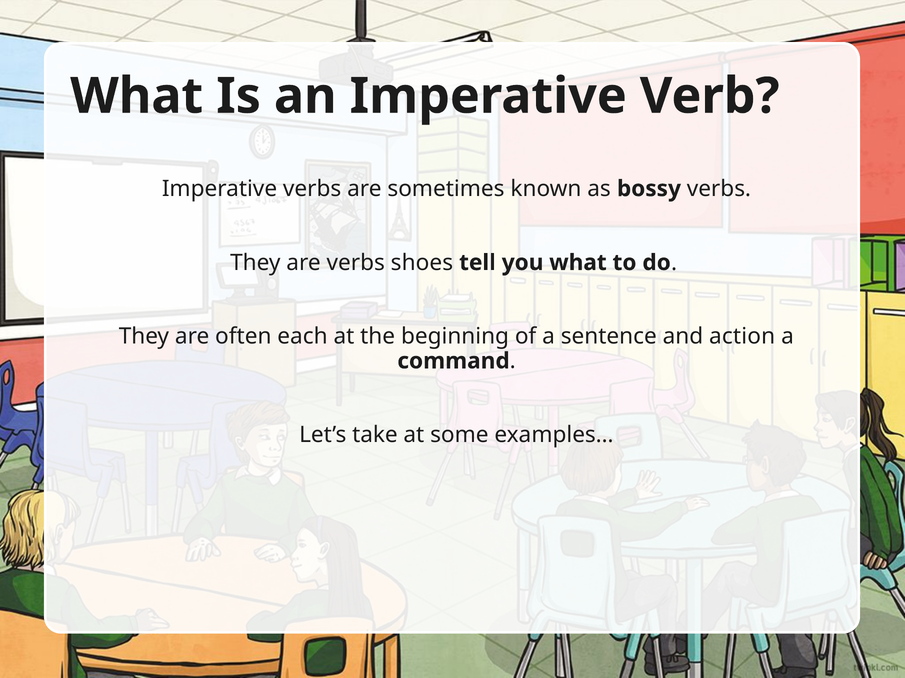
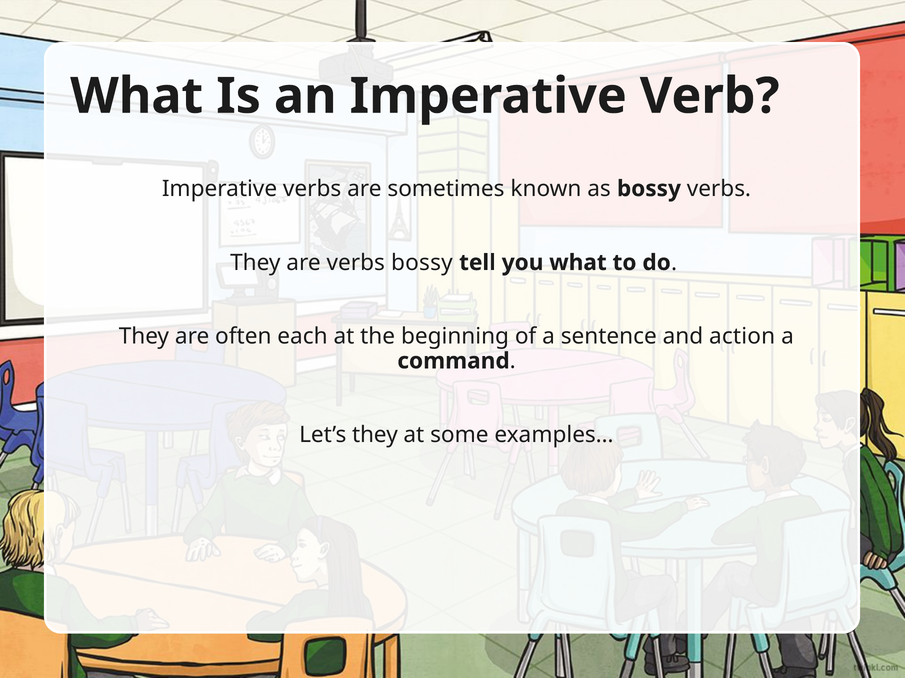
verbs shoes: shoes -> bossy
Let’s take: take -> they
